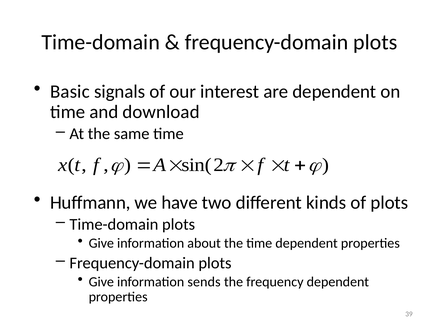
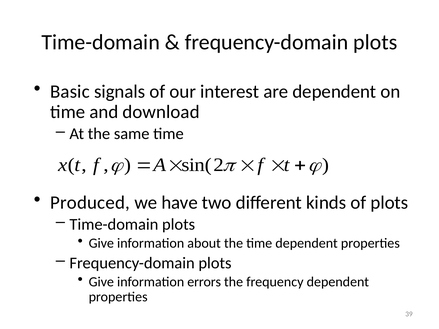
Huffmann: Huffmann -> Produced
sends: sends -> errors
